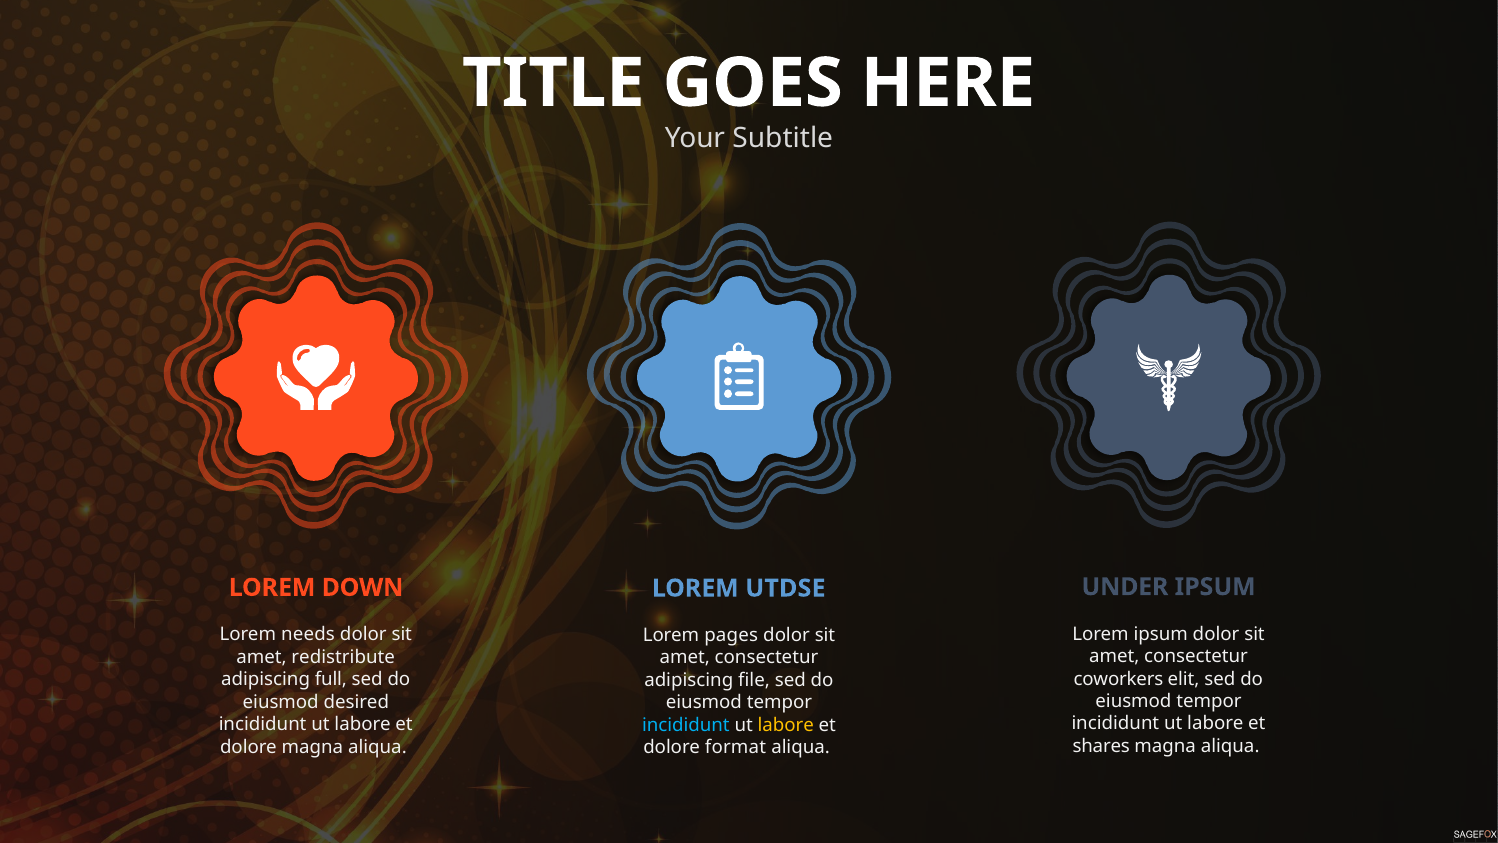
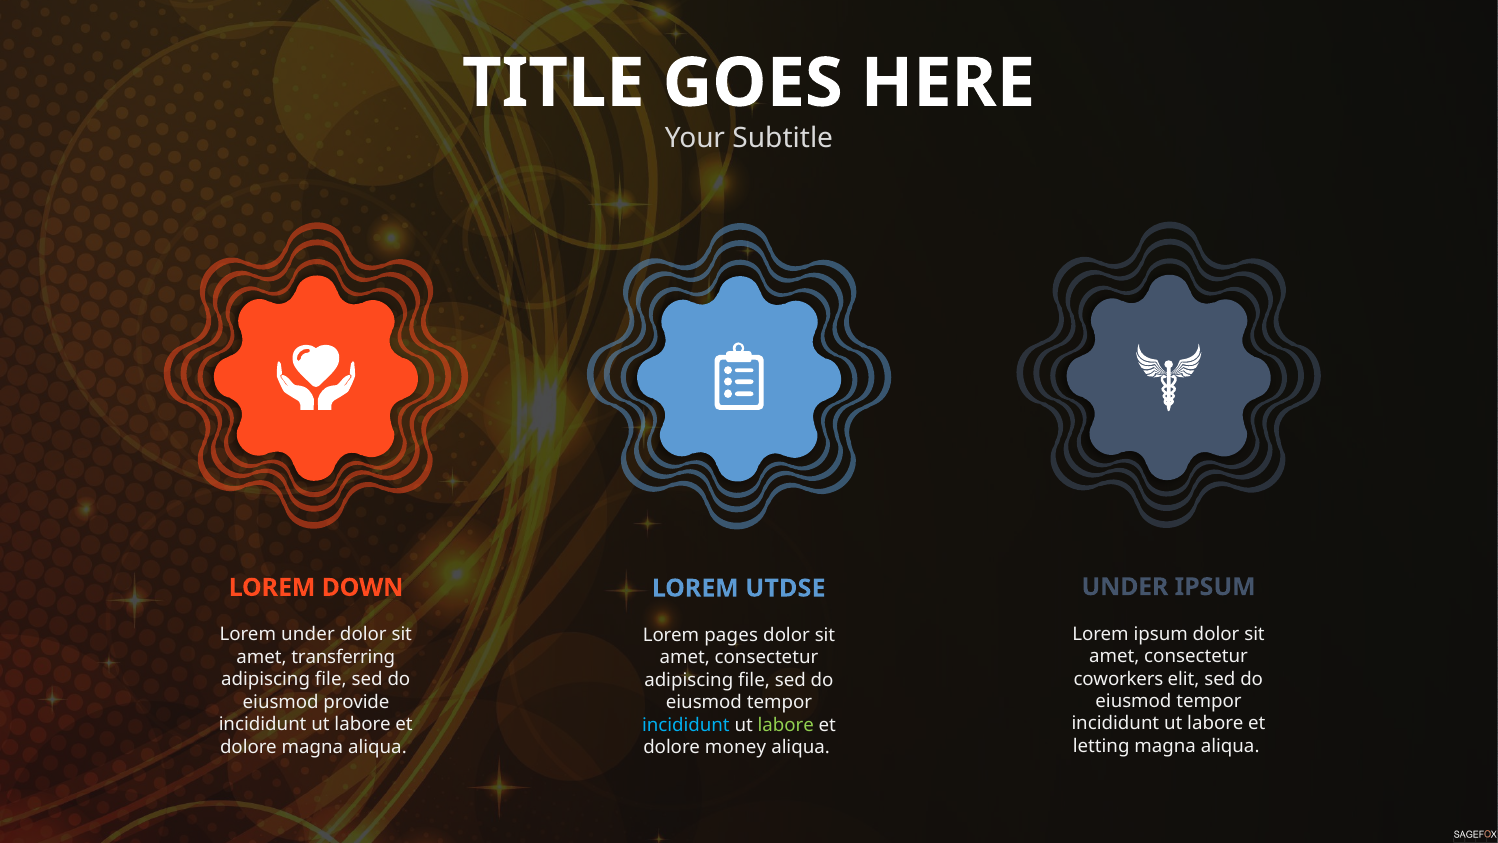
Lorem needs: needs -> under
redistribute: redistribute -> transferring
full at (331, 679): full -> file
desired: desired -> provide
labore at (786, 725) colour: yellow -> light green
shares: shares -> letting
format: format -> money
